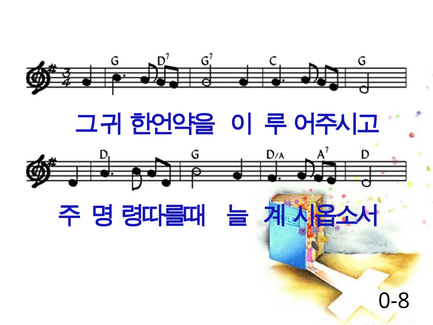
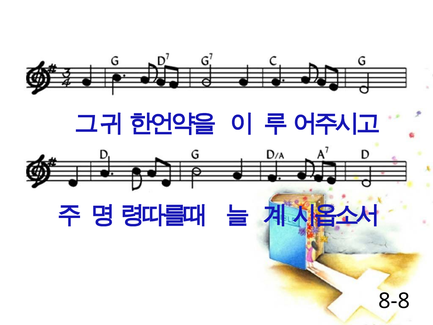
0-8: 0-8 -> 8-8
